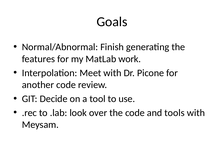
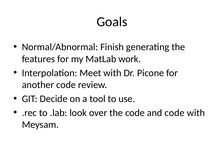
and tools: tools -> code
